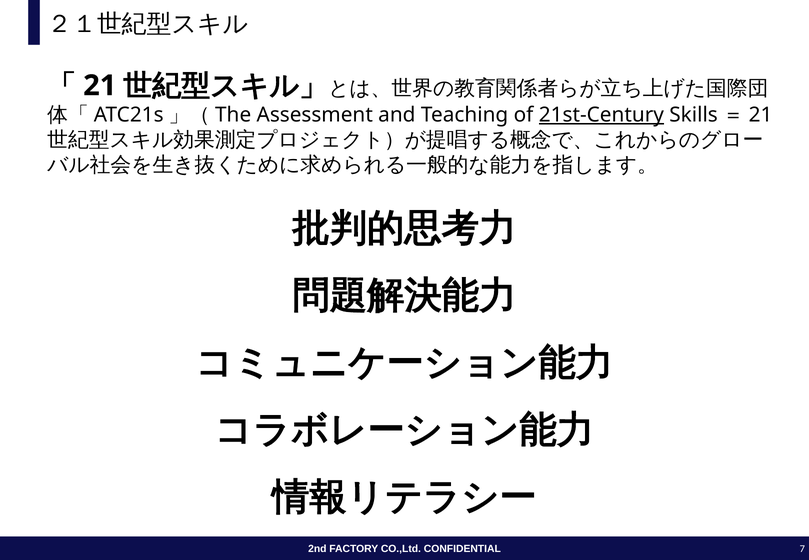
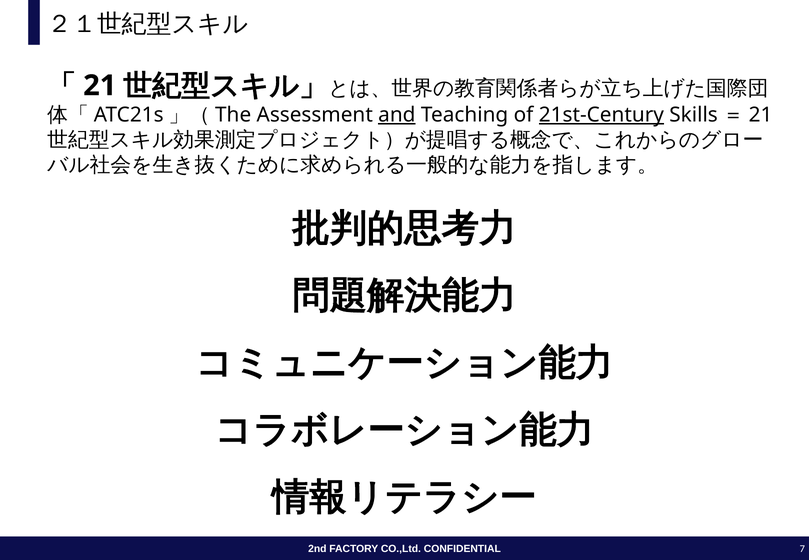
and underline: none -> present
